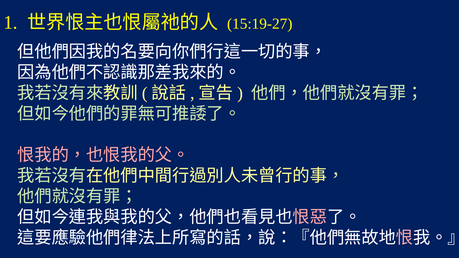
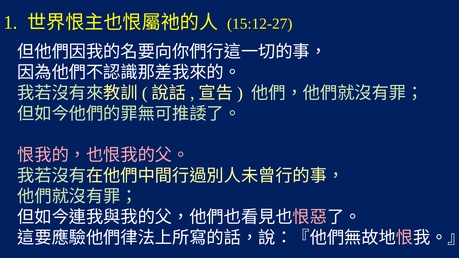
15:19-27: 15:19-27 -> 15:12-27
